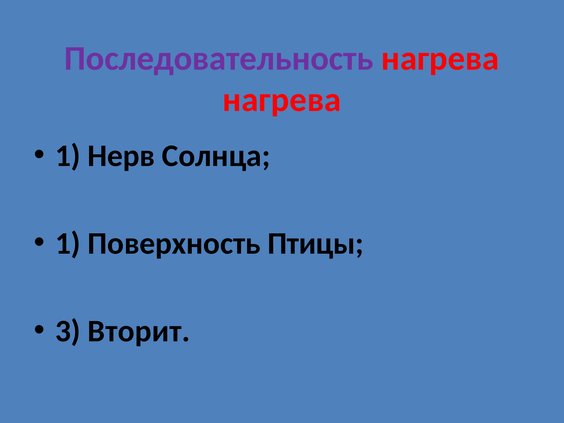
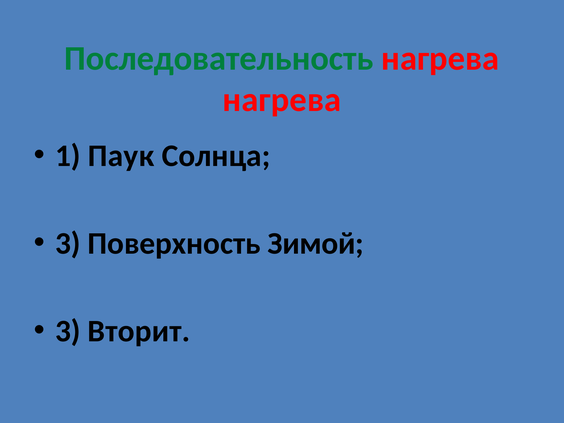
Последовательность colour: purple -> green
Нерв: Нерв -> Паук
1 at (68, 244): 1 -> 3
Птицы: Птицы -> Зимой
